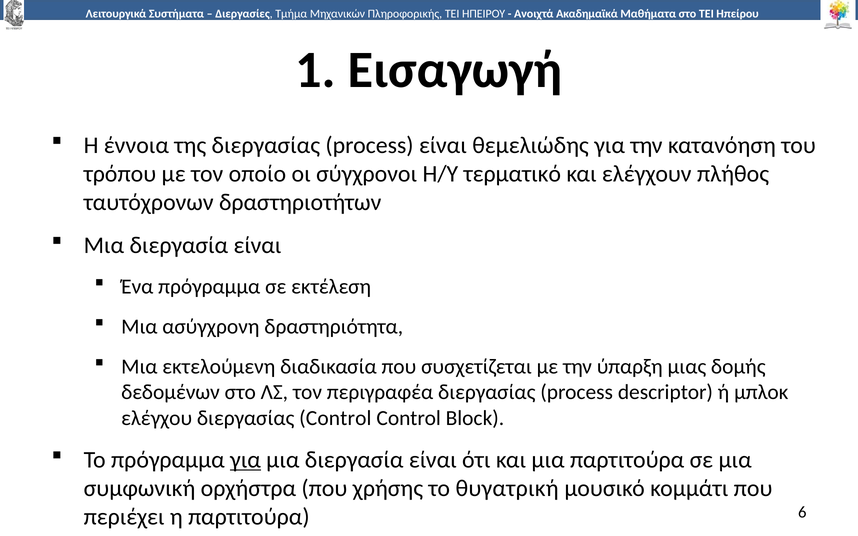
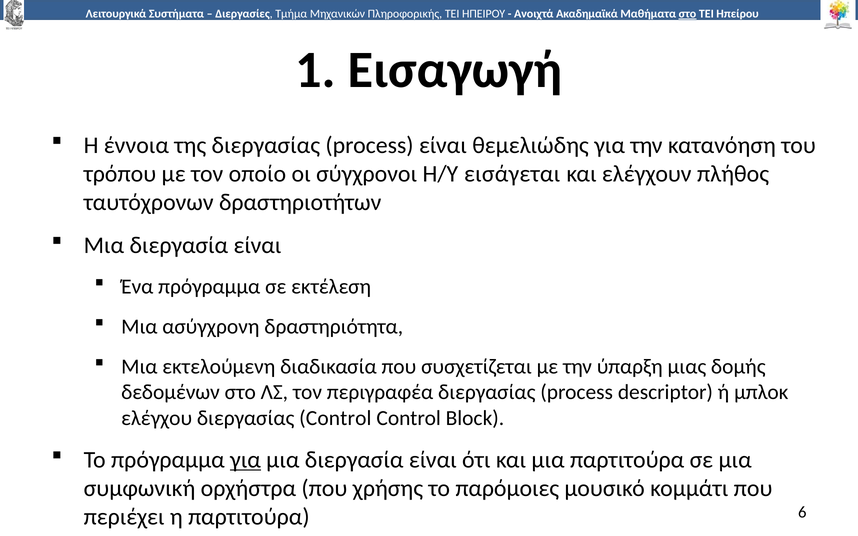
στο at (687, 14) underline: none -> present
τερματικό: τερματικό -> εισάγεται
θυγατρική: θυγατρική -> παρόμοιες
